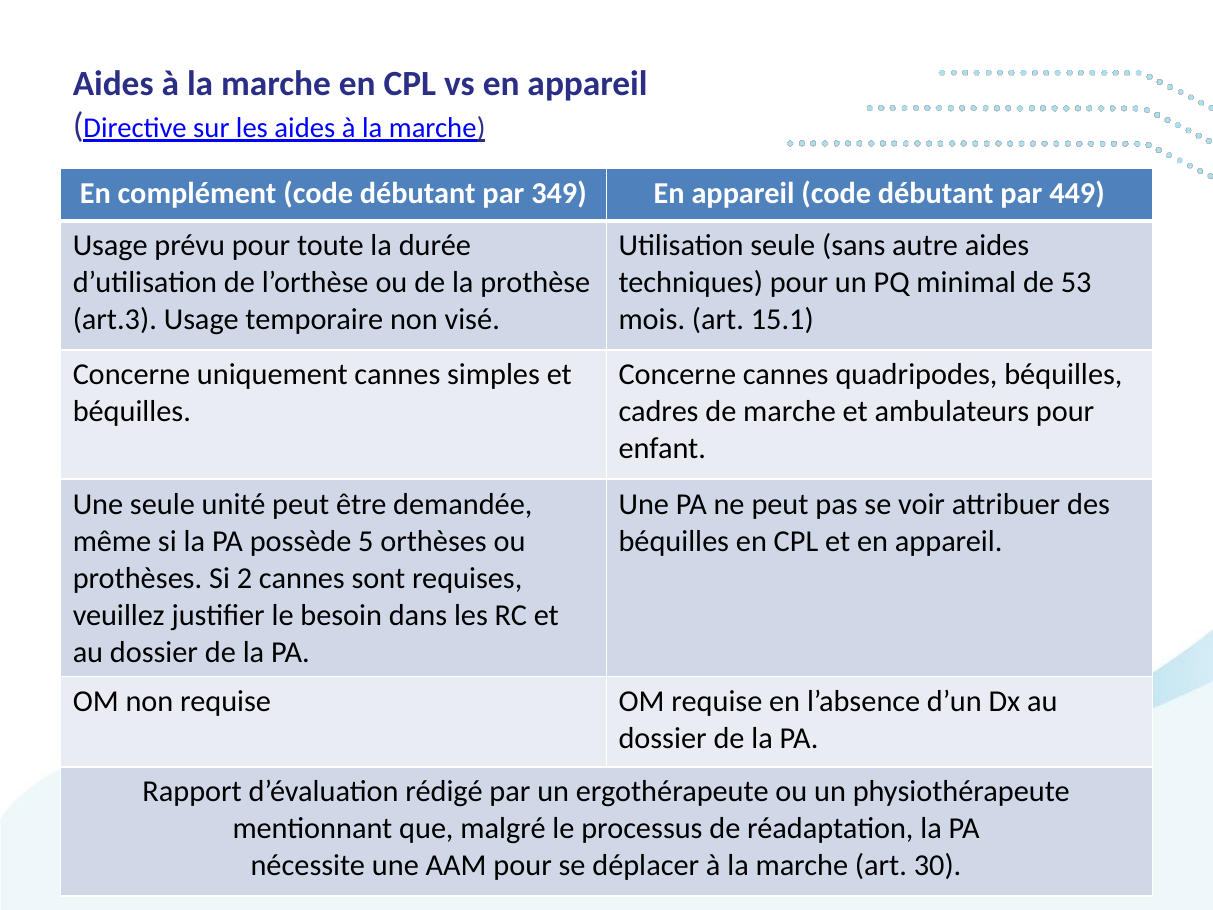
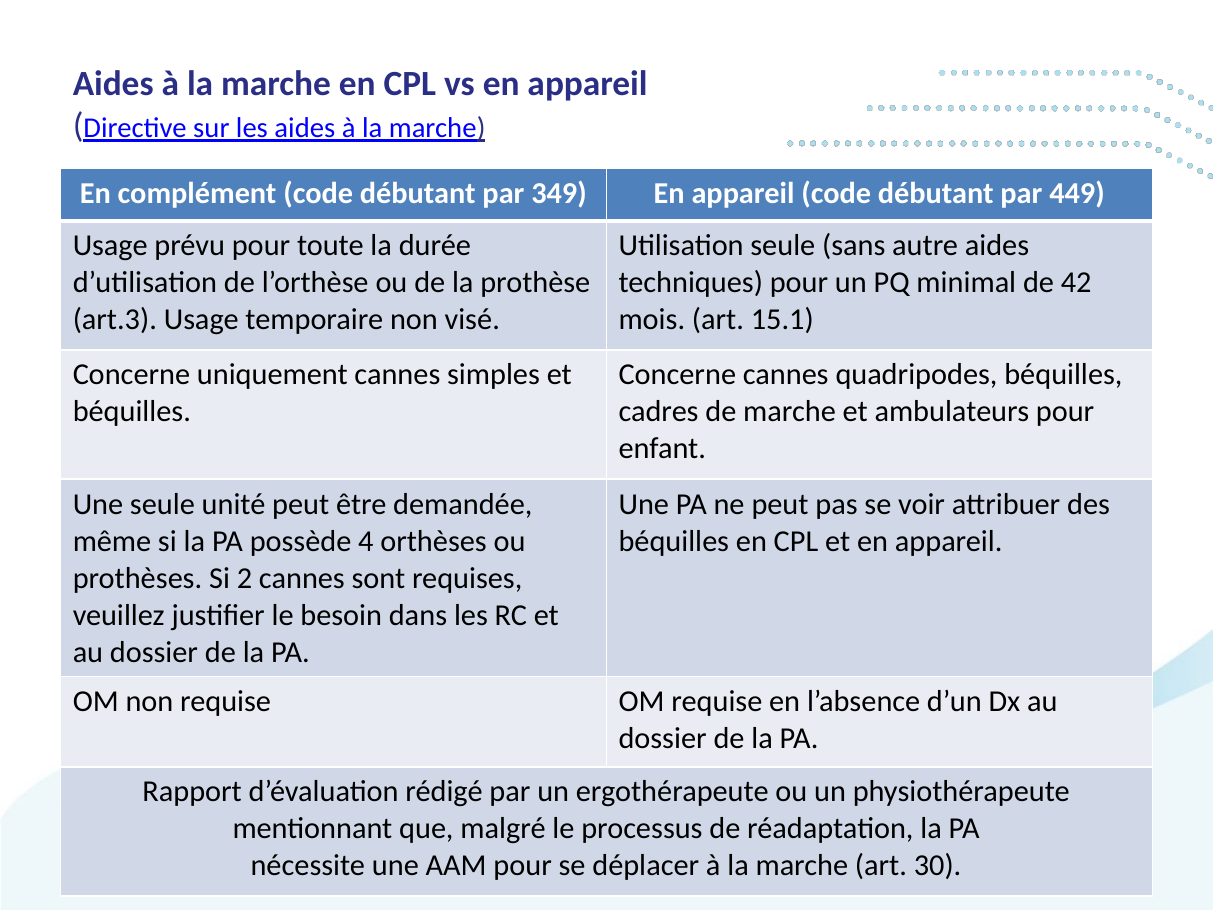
53: 53 -> 42
5: 5 -> 4
